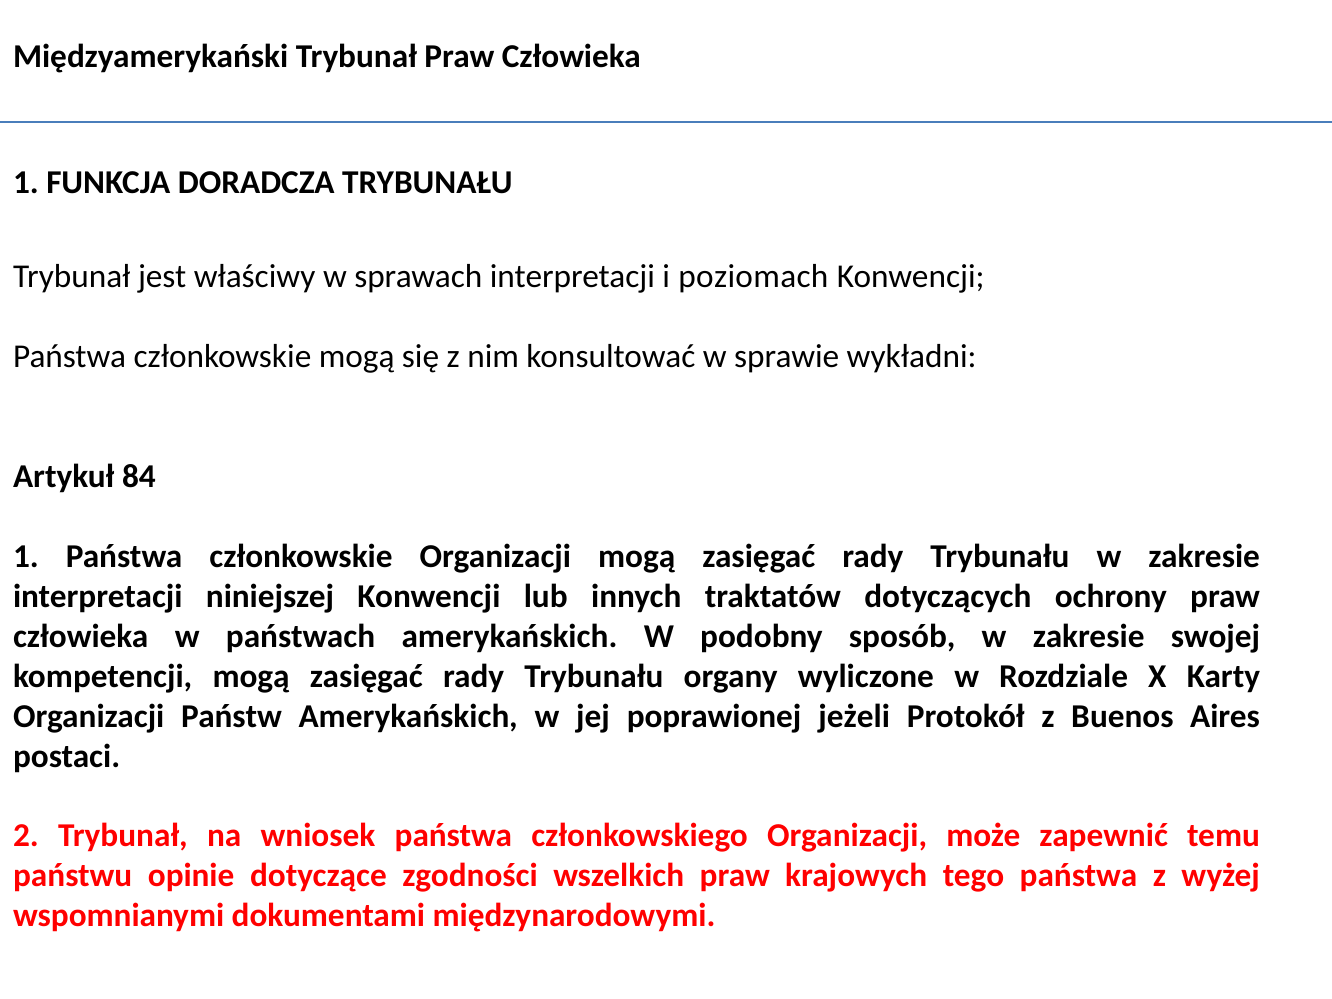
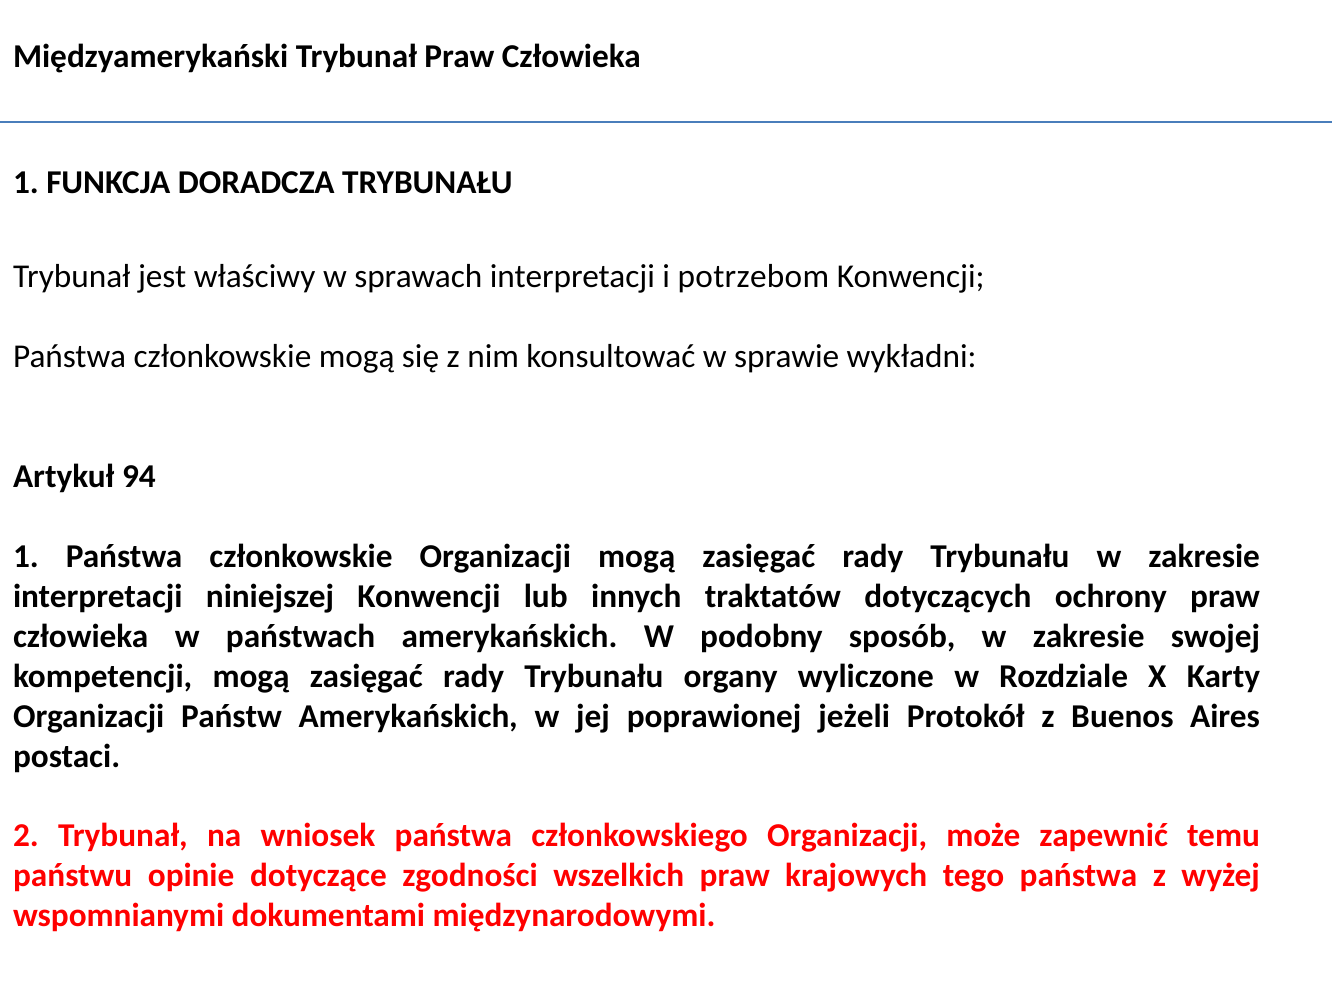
poziomach: poziomach -> potrzebom
84: 84 -> 94
